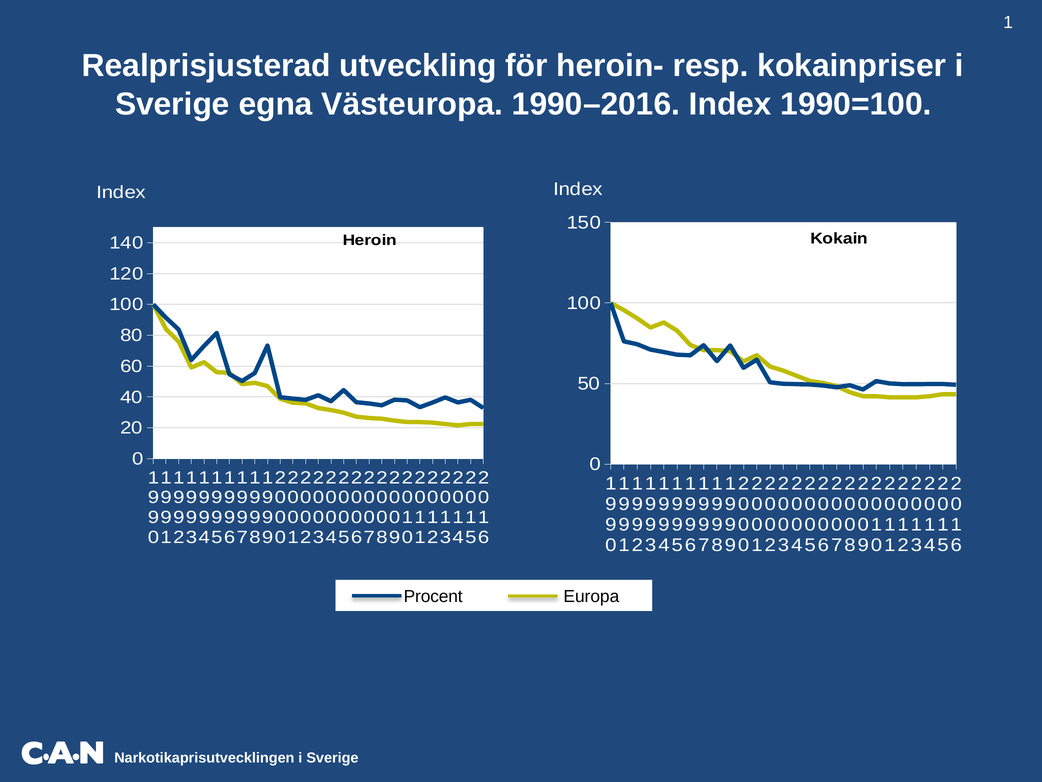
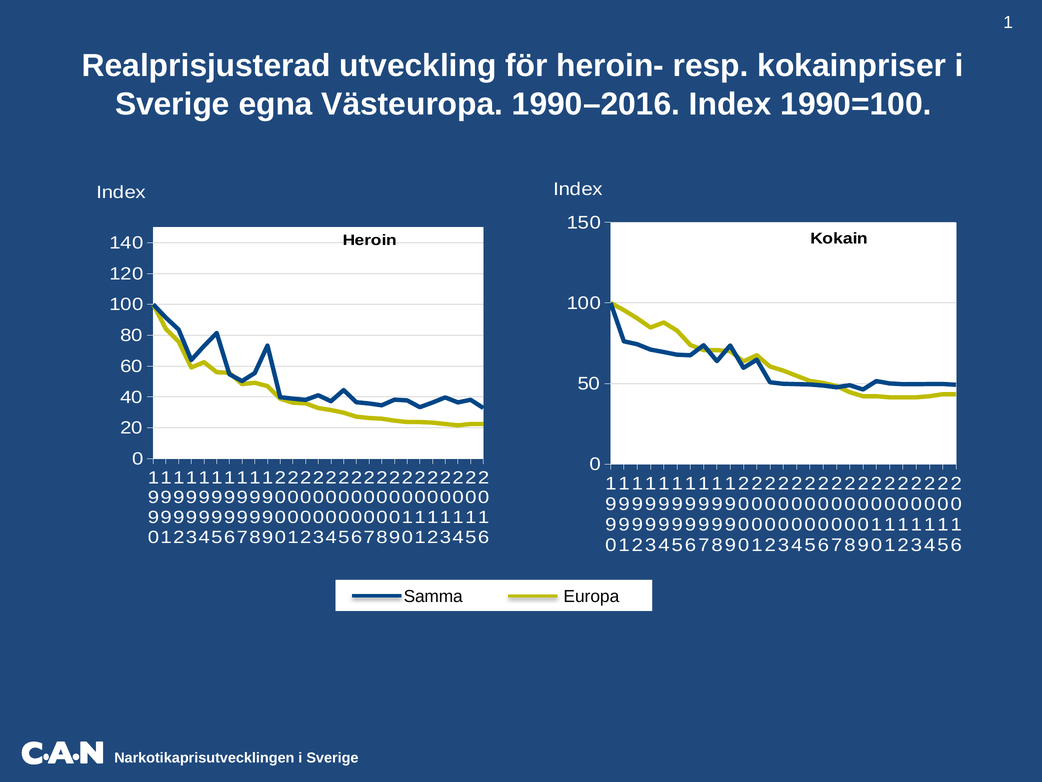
Procent: Procent -> Samma
